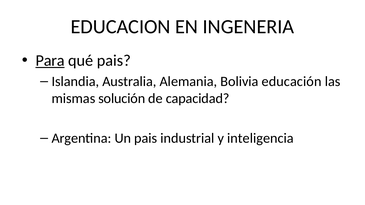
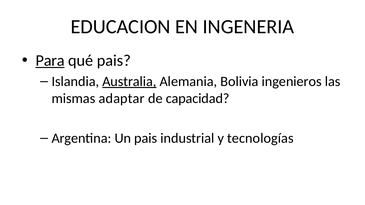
Australia underline: none -> present
educación: educación -> ingenieros
solución: solución -> adaptar
inteligencia: inteligencia -> tecnologías
